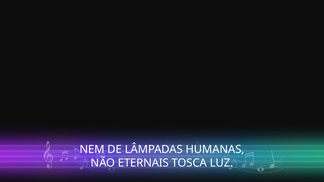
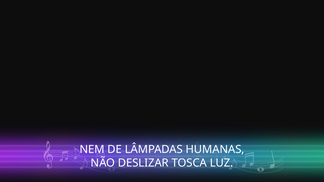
ETERNAIS: ETERNAIS -> DESLIZAR
